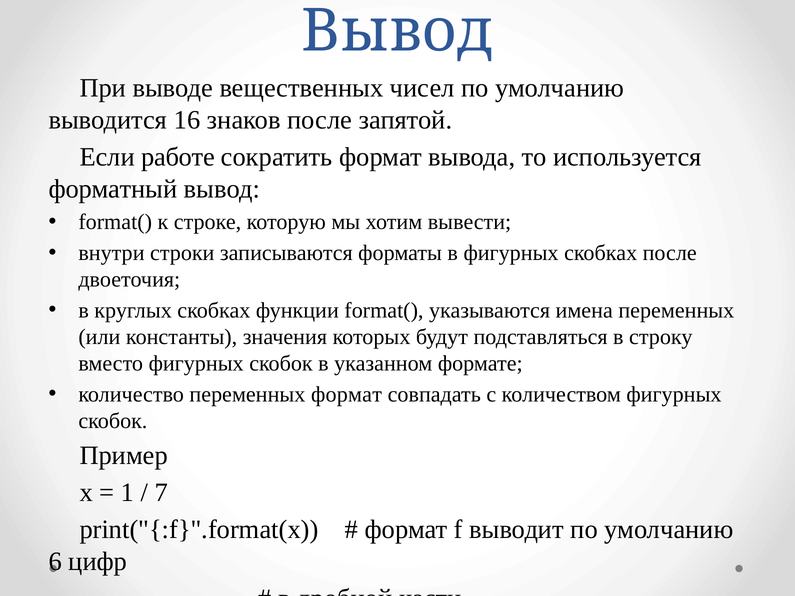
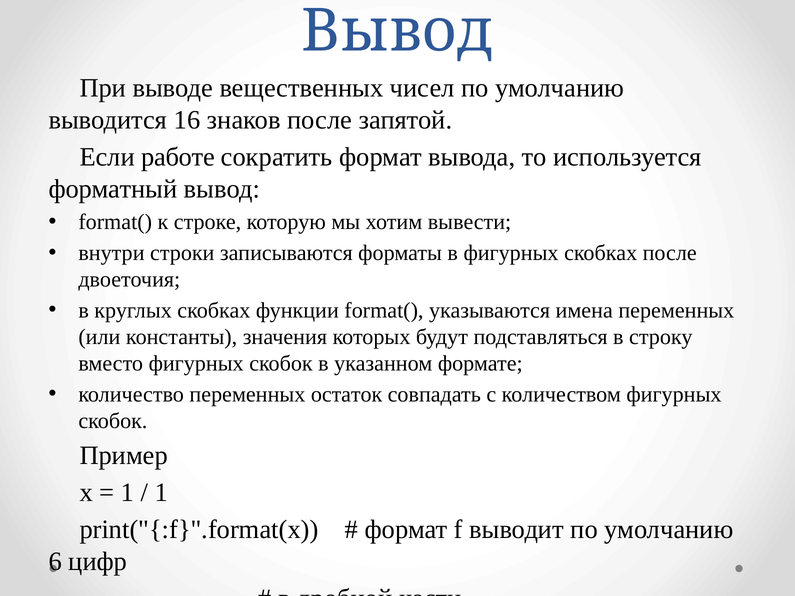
переменных формат: формат -> остаток
7 at (161, 493): 7 -> 1
